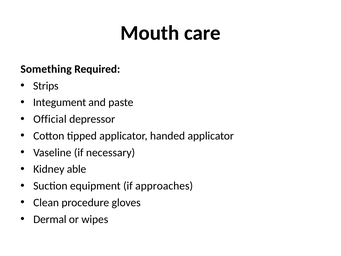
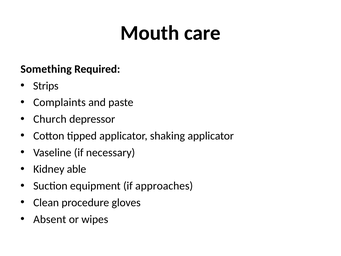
Integument: Integument -> Complaints
Official: Official -> Church
handed: handed -> shaking
Dermal: Dermal -> Absent
